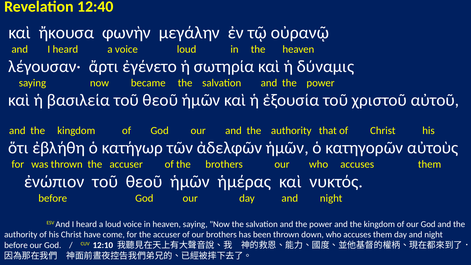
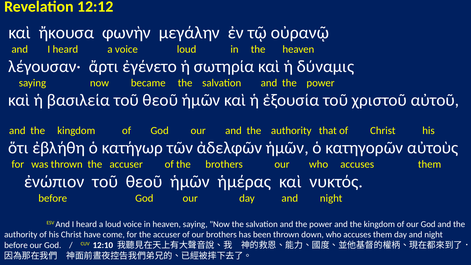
12:40: 12:40 -> 12:12
